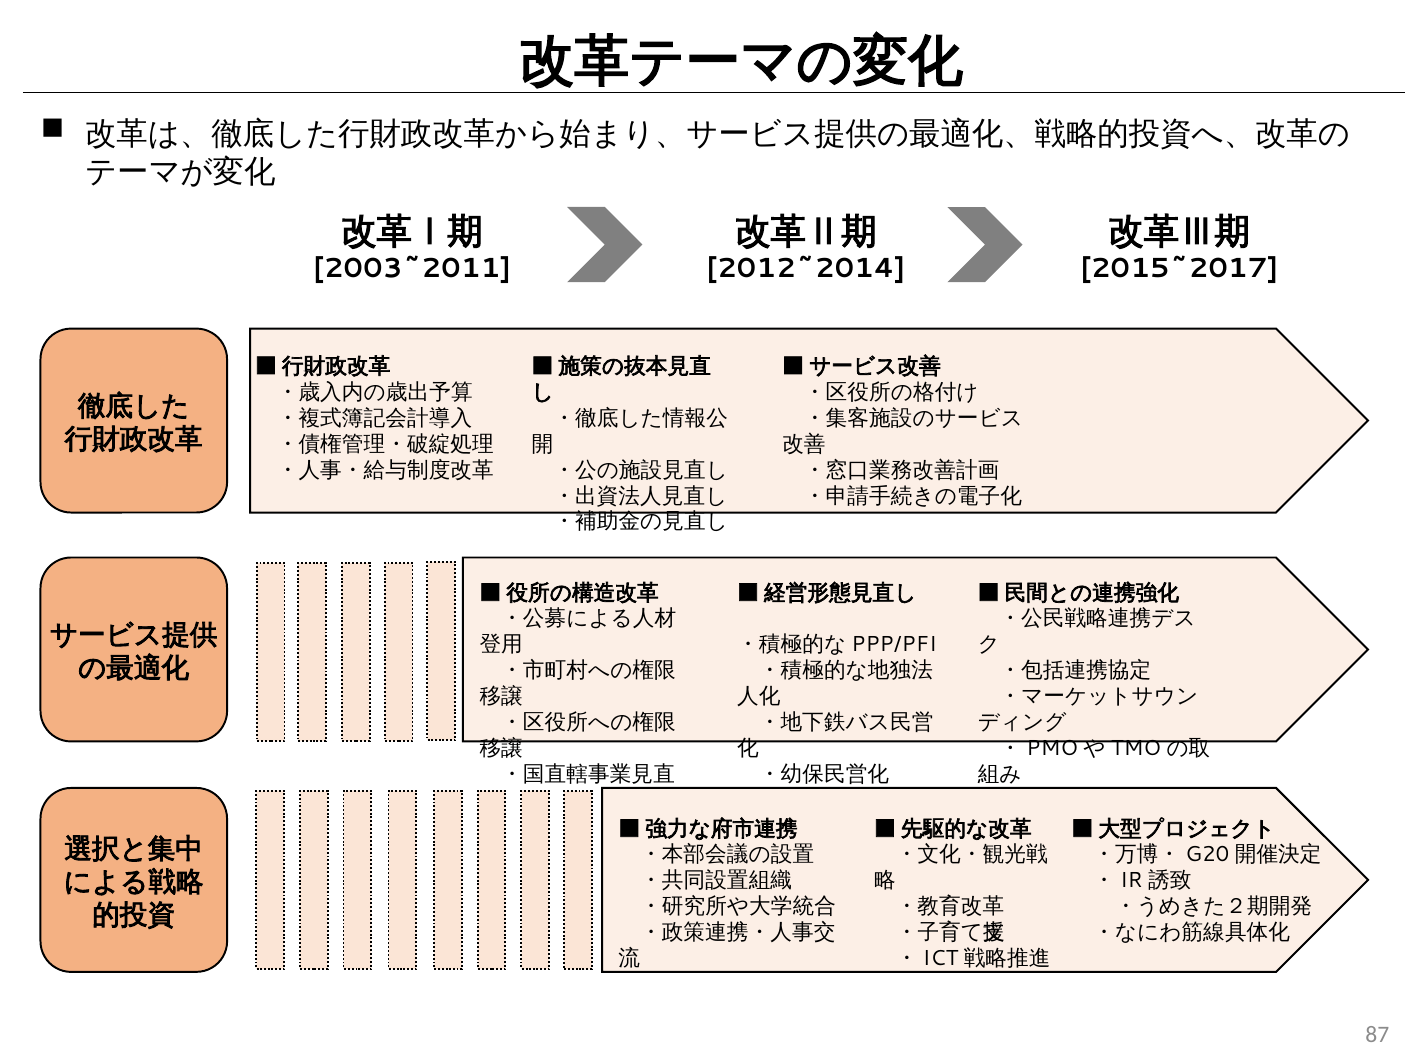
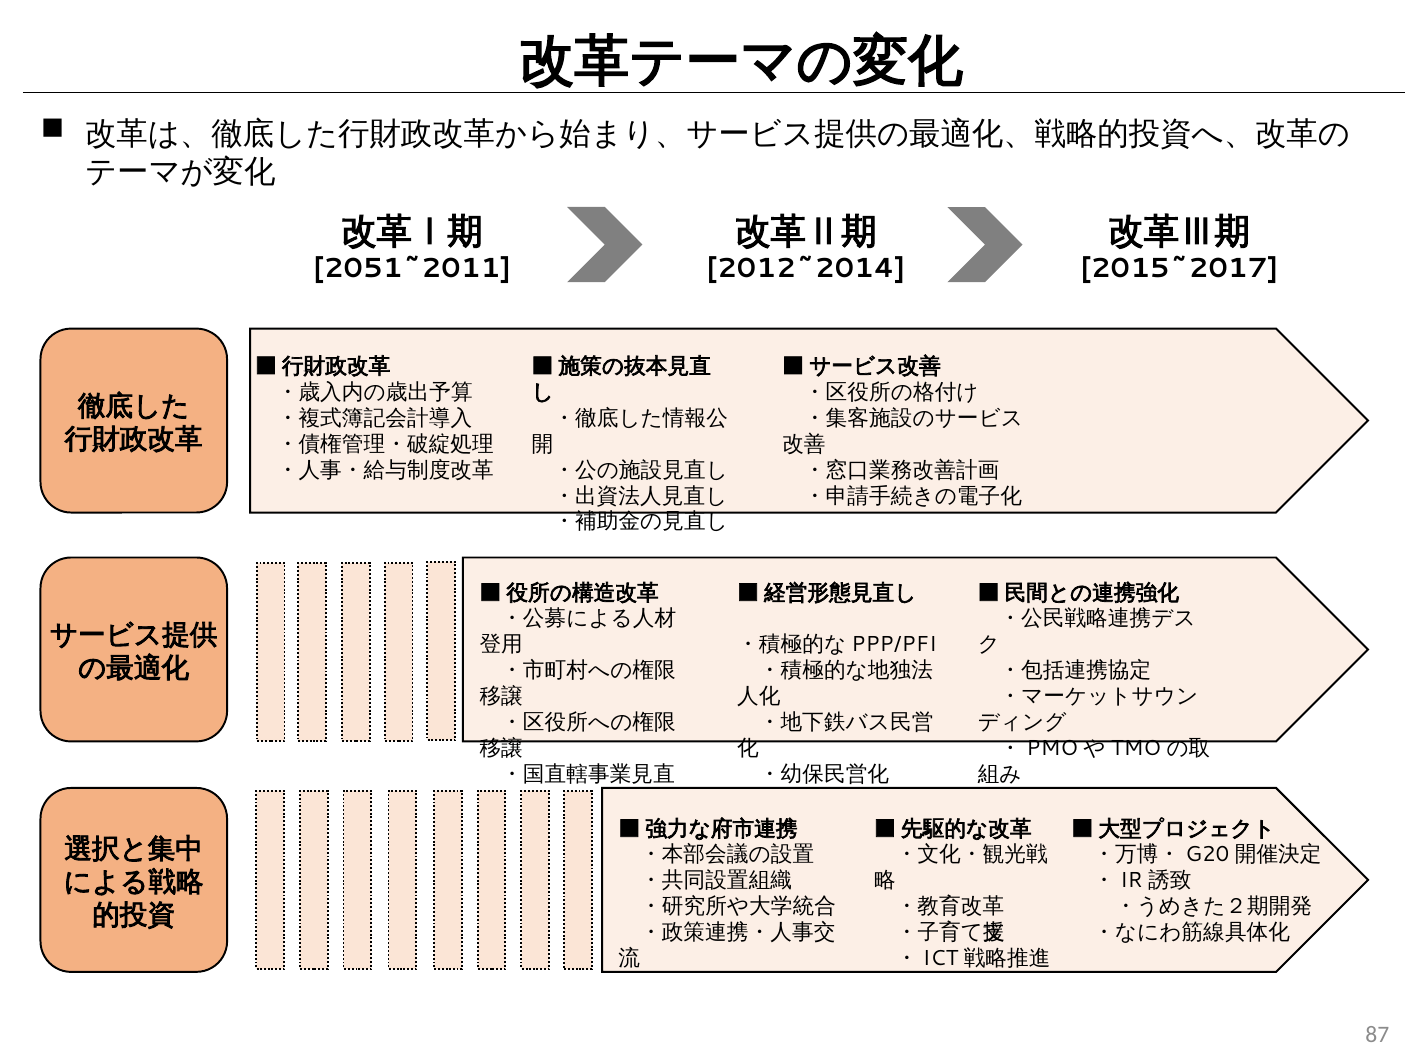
2003~2011: 2003~2011 -> 2051~2011
